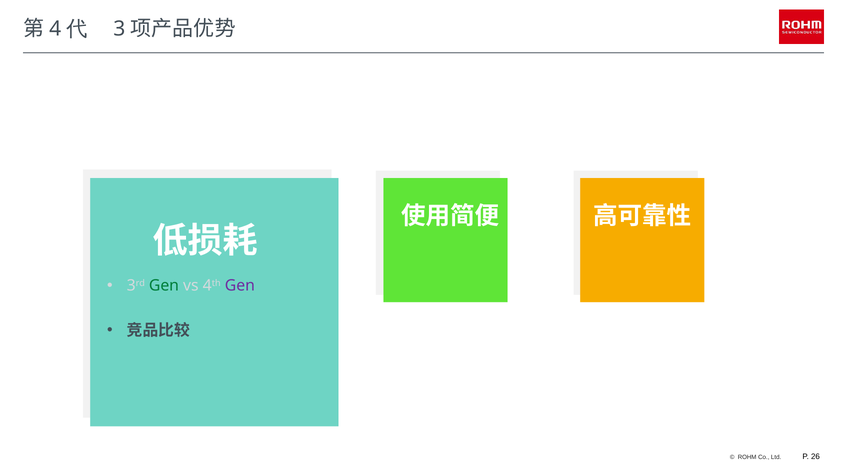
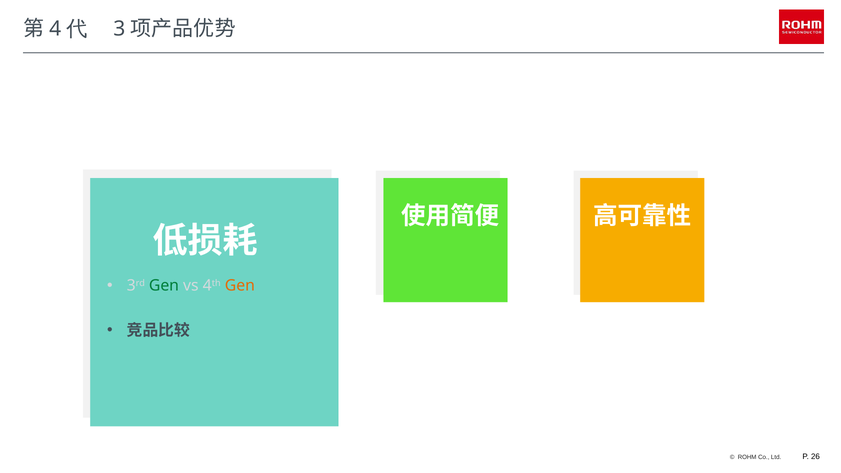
Gen at (240, 286) colour: purple -> orange
